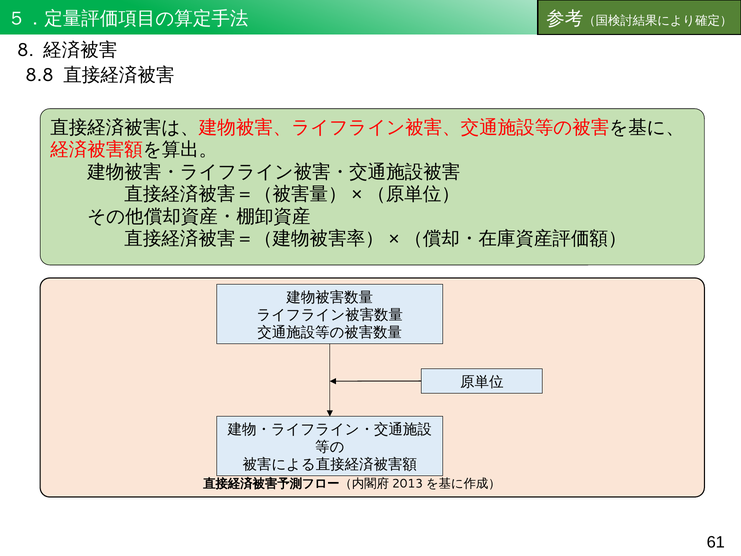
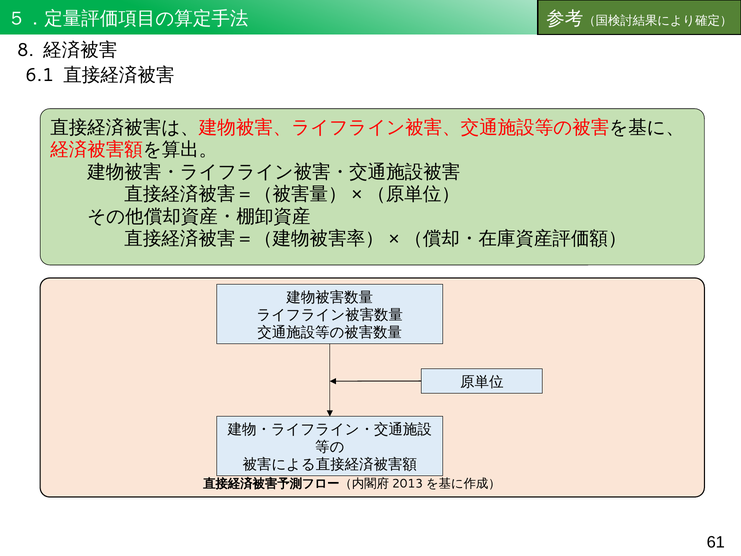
8.8: 8.8 -> 6.1
